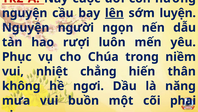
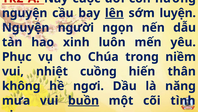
rượi: rượi -> xinh
chẳng: chẳng -> cuồng
buồn underline: none -> present
phai: phai -> tình
